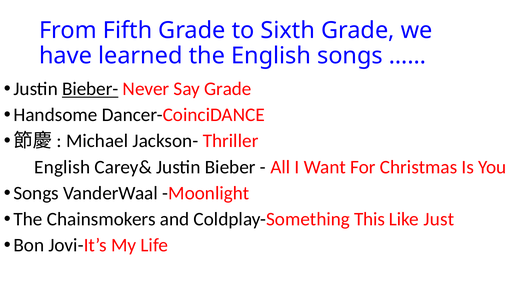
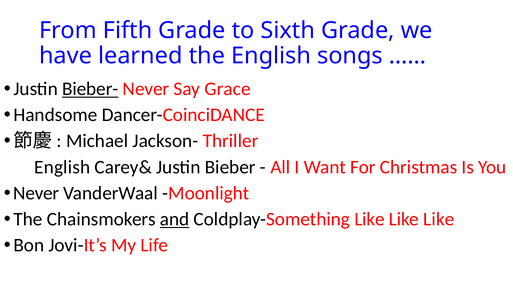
Say Grade: Grade -> Grace
Songs at (36, 194): Songs -> Never
and underline: none -> present
Coldplay-Something This: This -> Like
Just at (439, 220): Just -> Like
